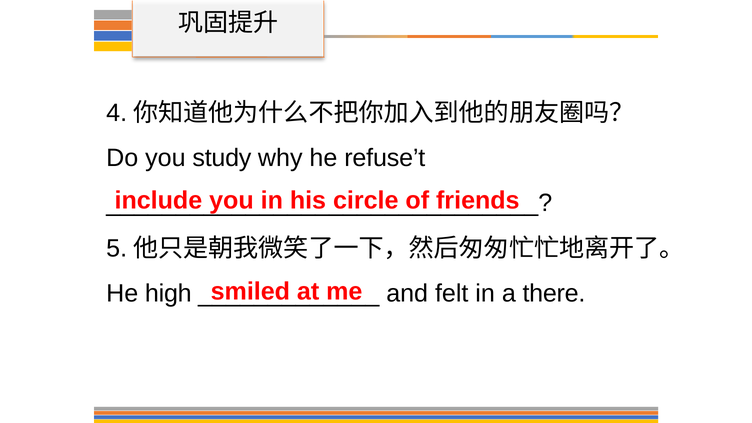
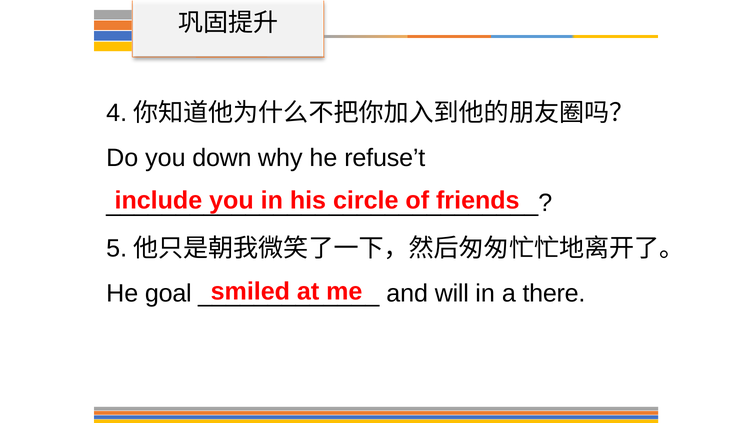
study: study -> down
high: high -> goal
felt: felt -> will
